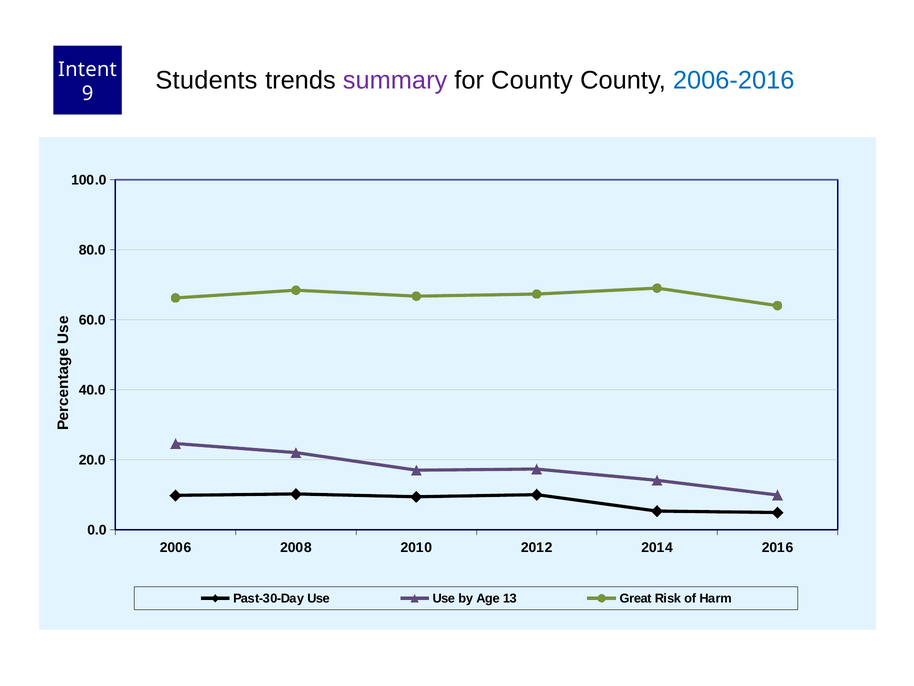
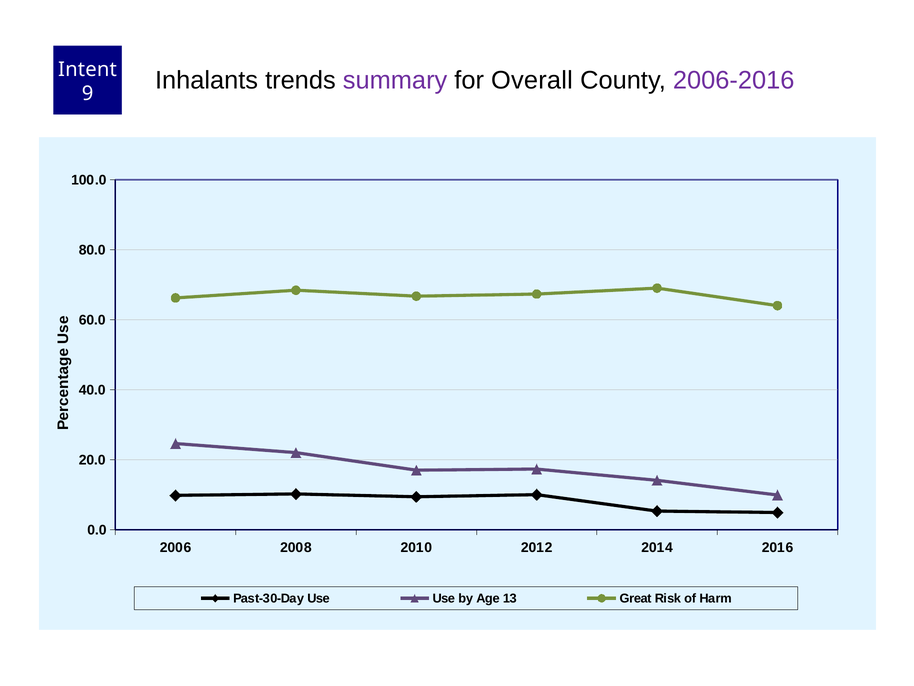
Students: Students -> Inhalants
for County: County -> Overall
2006-2016 colour: blue -> purple
